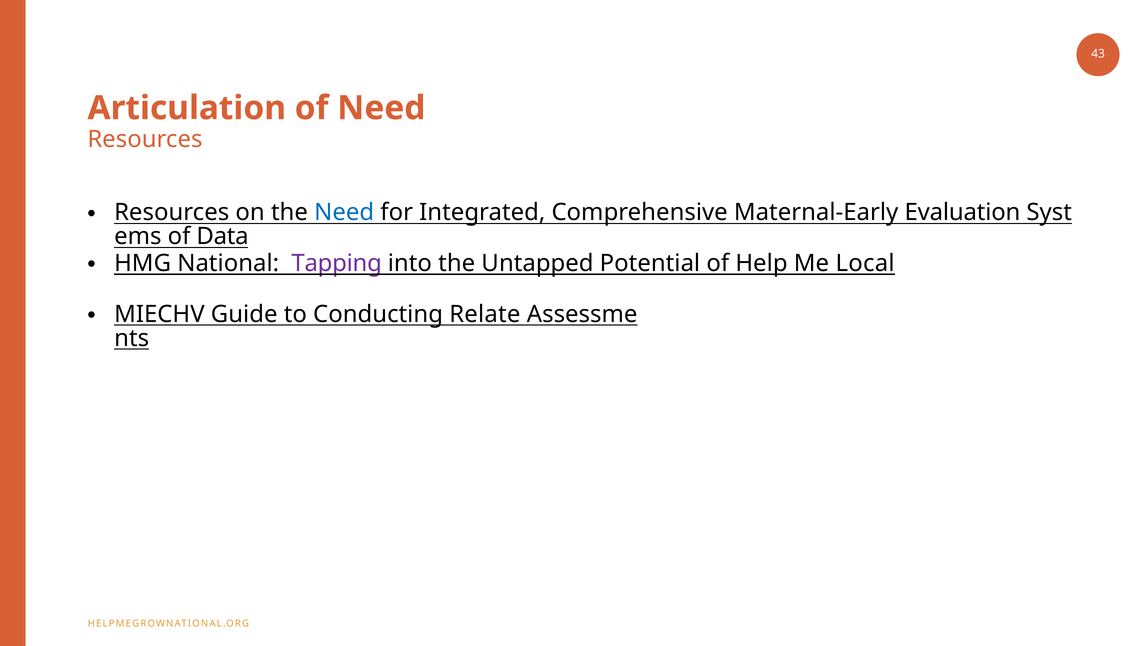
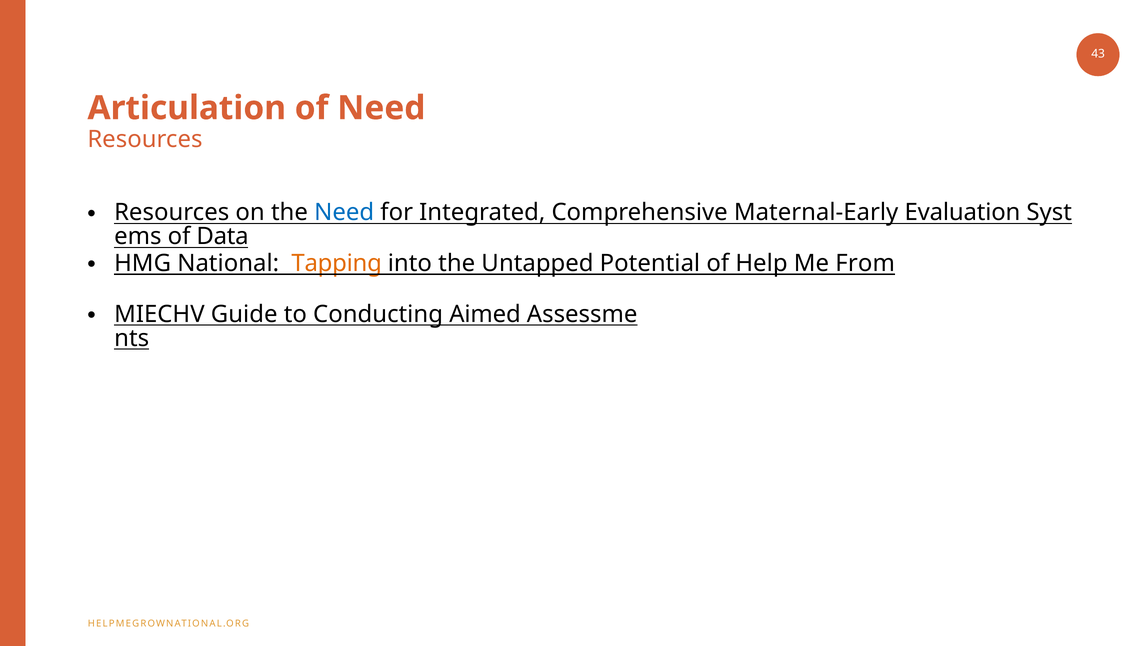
Tapping colour: purple -> orange
Local: Local -> From
Relate: Relate -> Aimed
